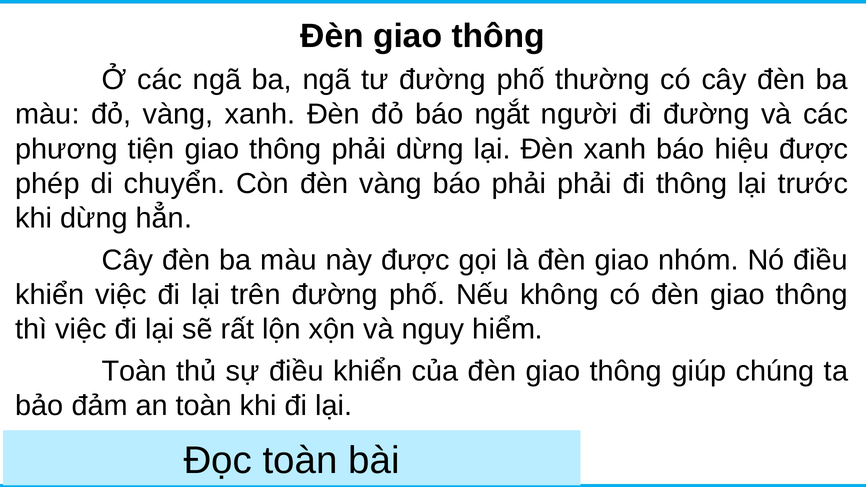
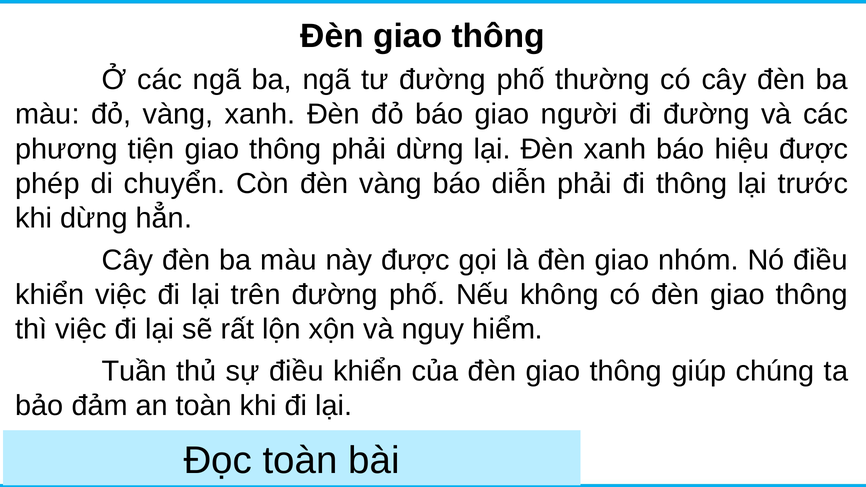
báo ngắt: ngắt -> giao
báo phải: phải -> diễn
Toàn at (134, 371): Toàn -> Tuần
